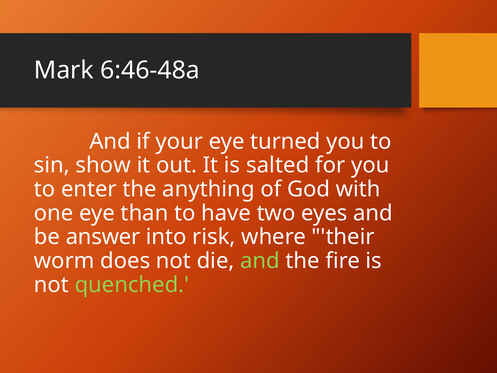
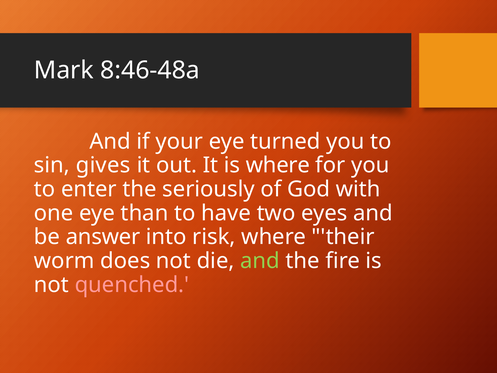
6:46-48a: 6:46-48a -> 8:46-48a
show: show -> gives
is salted: salted -> where
anything: anything -> seriously
quenched colour: light green -> pink
